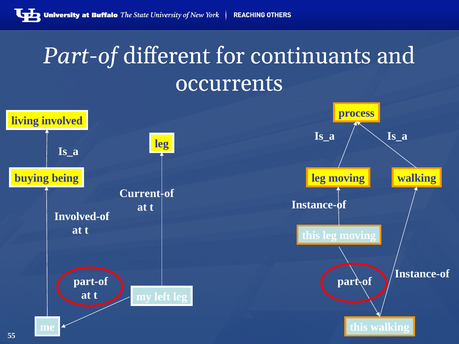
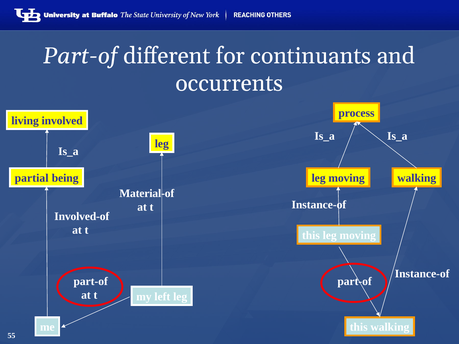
buying: buying -> partial
Current-of: Current-of -> Material-of
